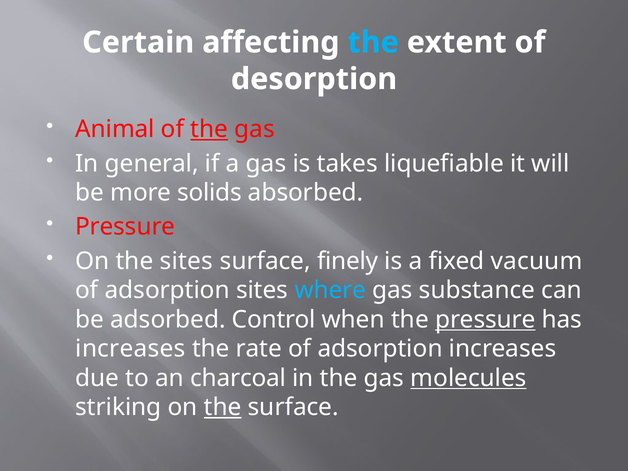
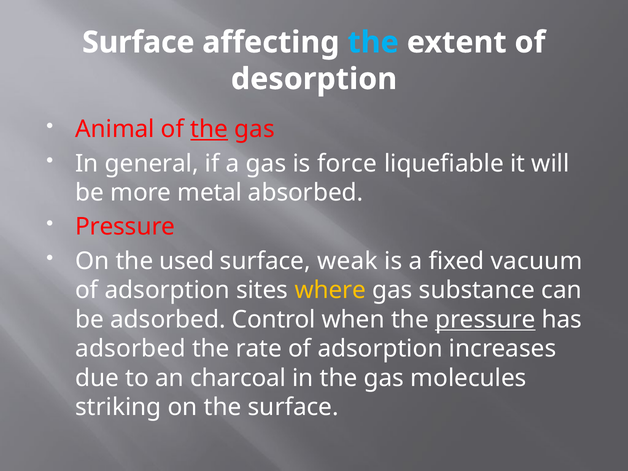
Certain at (138, 42): Certain -> Surface
takes: takes -> force
solids: solids -> metal
the sites: sites -> used
finely: finely -> weak
where colour: light blue -> yellow
increases at (130, 349): increases -> adsorbed
molecules underline: present -> none
the at (223, 407) underline: present -> none
